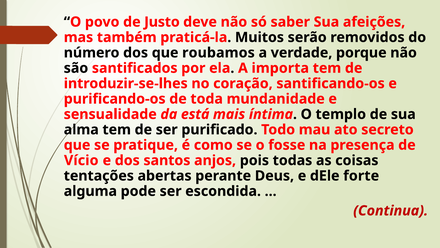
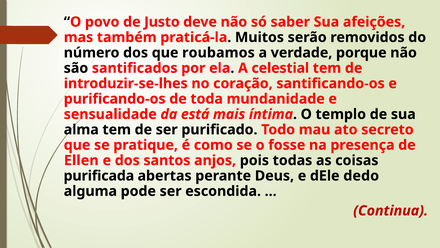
importa: importa -> celestial
Vício: Vício -> Ellen
tentações: tentações -> purificada
forte: forte -> dedo
